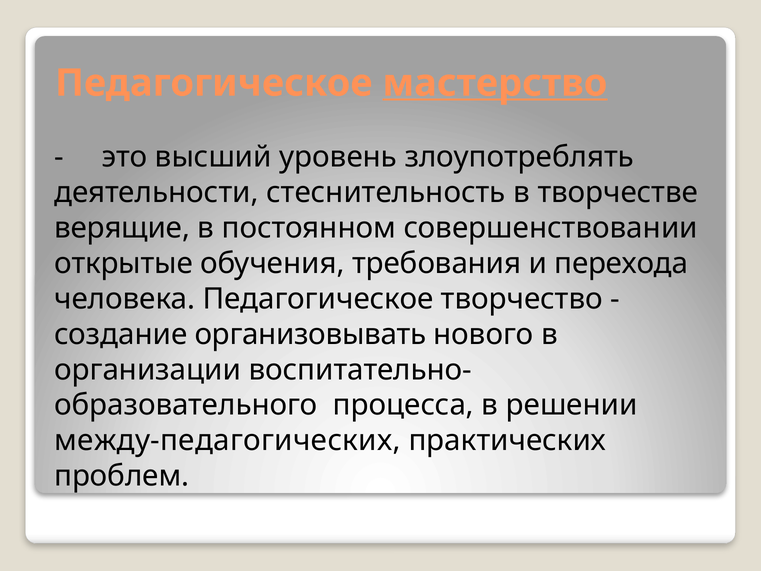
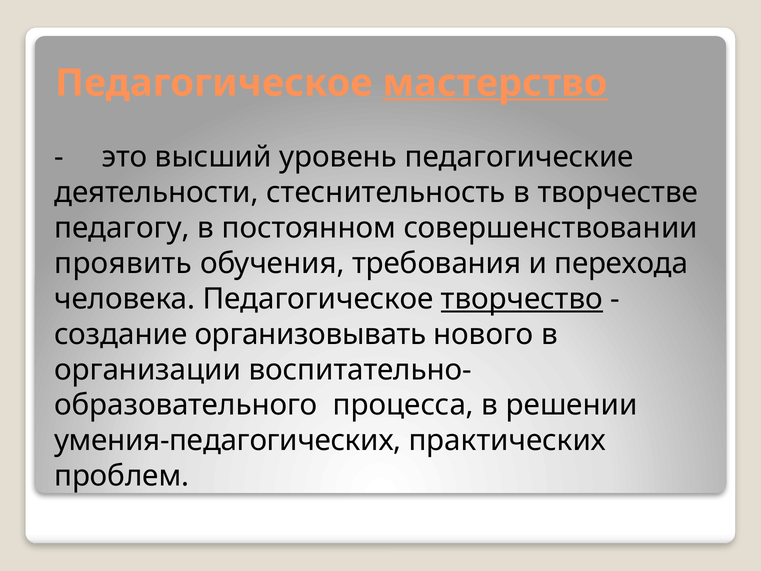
злоупотреблять: злоупотреблять -> педагогические
верящие: верящие -> педагогу
открытые: открытые -> проявить
творчество underline: none -> present
между-педагогических: между-педагогических -> умения-педагогических
